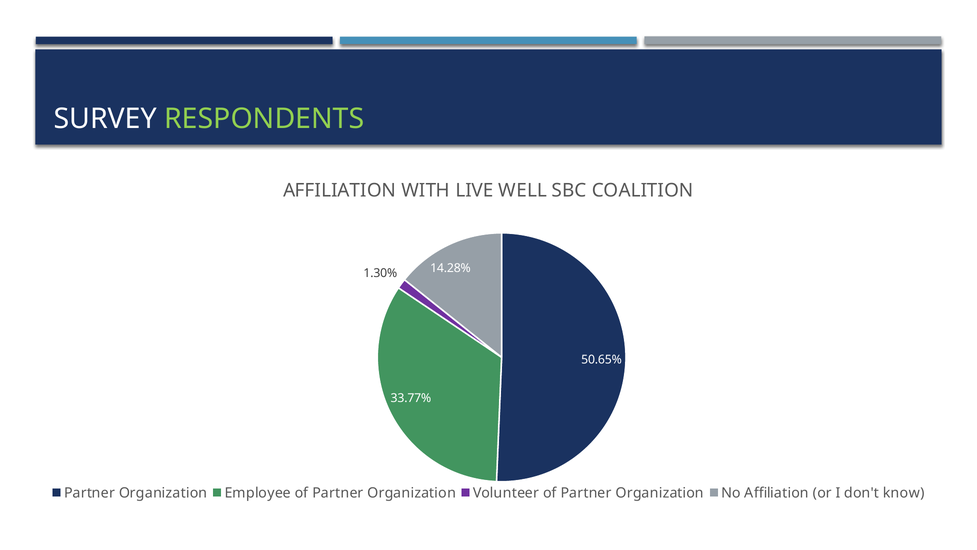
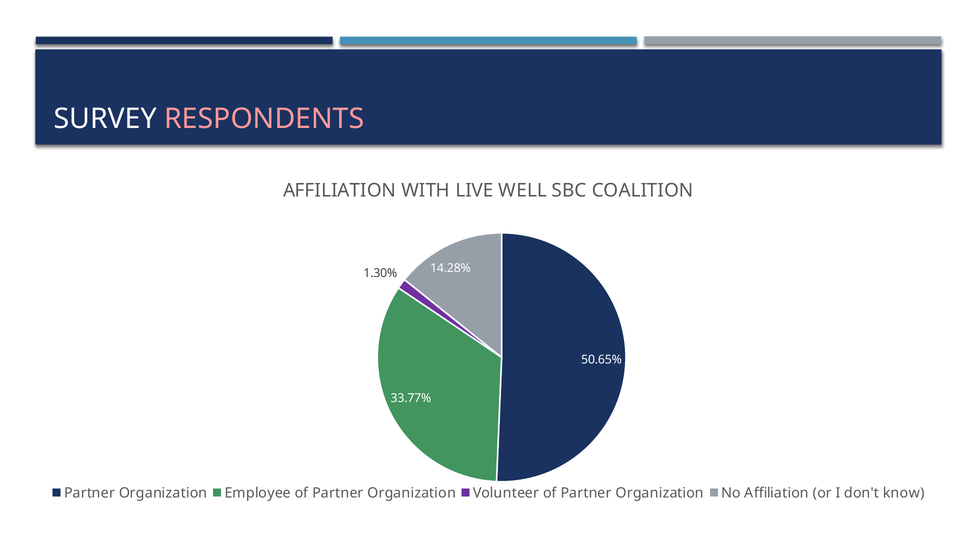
RESPONDENTS colour: light green -> pink
